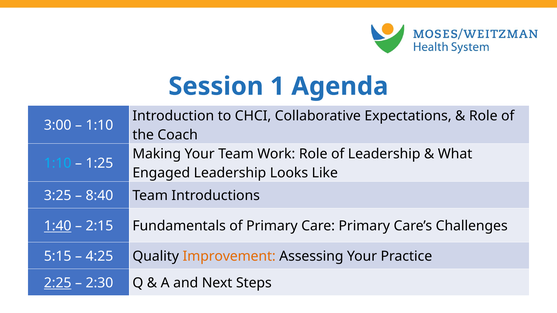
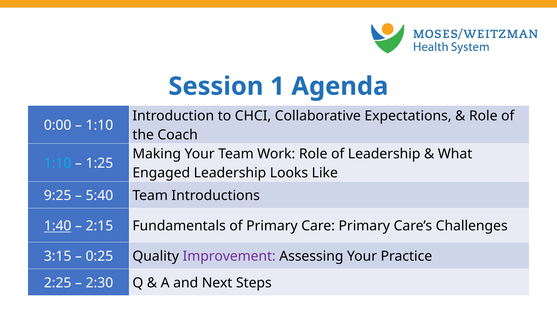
3:00: 3:00 -> 0:00
3:25: 3:25 -> 9:25
8:40: 8:40 -> 5:40
5:15: 5:15 -> 3:15
4:25: 4:25 -> 0:25
Improvement colour: orange -> purple
2:25 underline: present -> none
